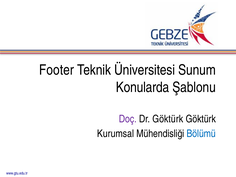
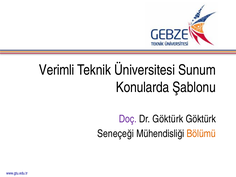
Footer: Footer -> Verimli
Kurumsal: Kurumsal -> Seneçeği
Bölümü colour: blue -> orange
